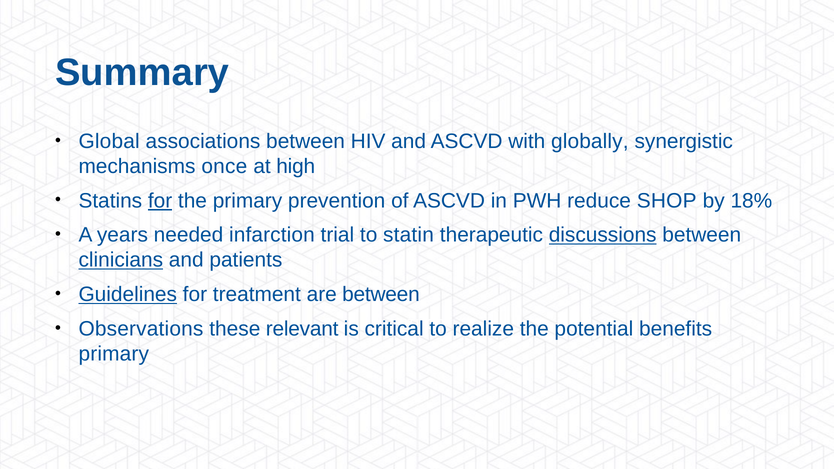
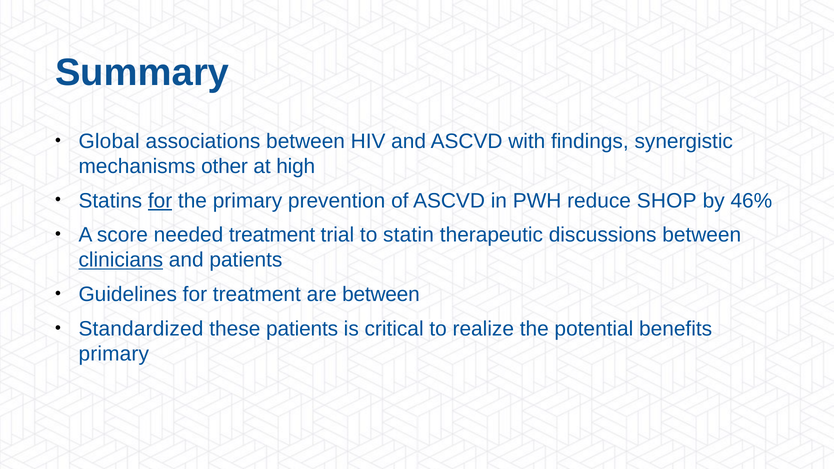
globally: globally -> findings
once: once -> other
18%: 18% -> 46%
years: years -> score
needed infarction: infarction -> treatment
discussions underline: present -> none
Guidelines underline: present -> none
Observations: Observations -> Standardized
these relevant: relevant -> patients
